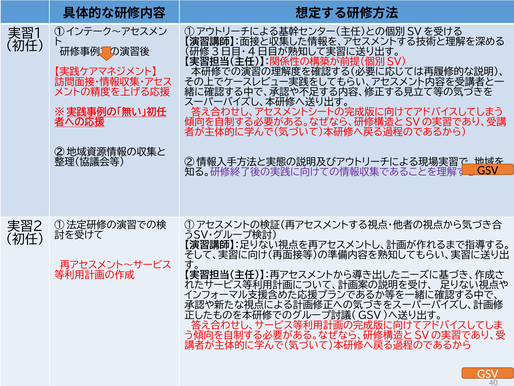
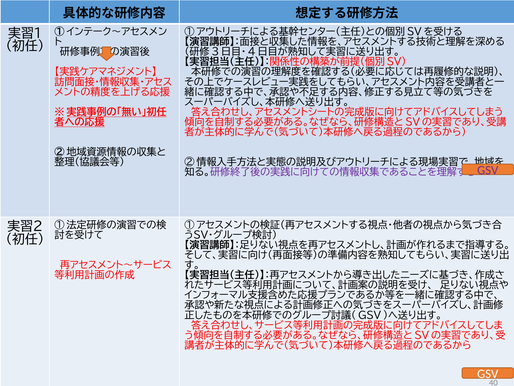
GSV at (488, 170) colour: black -> purple
